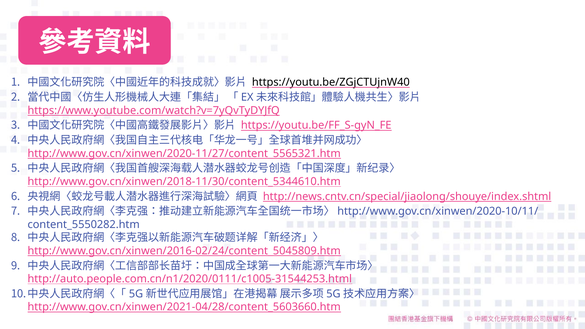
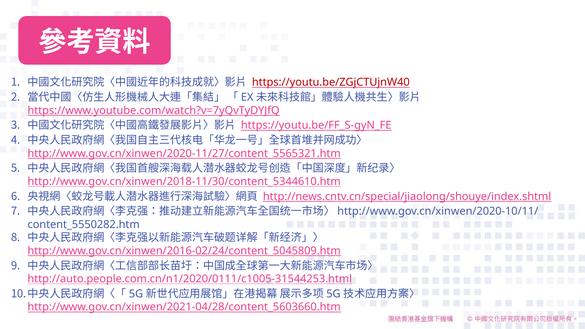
https://youtu.be/ZGjCTUjnW40 colour: black -> red
